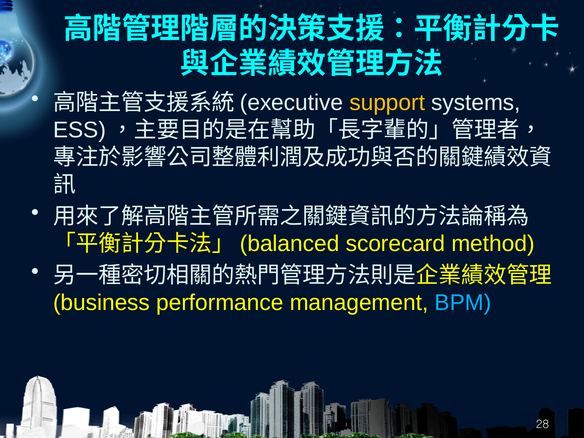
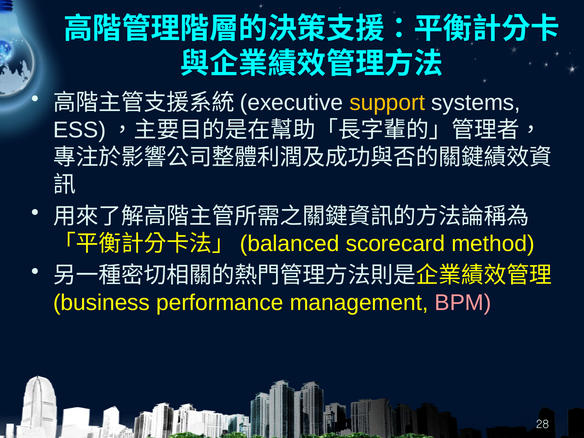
BPM colour: light blue -> pink
